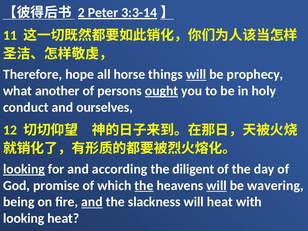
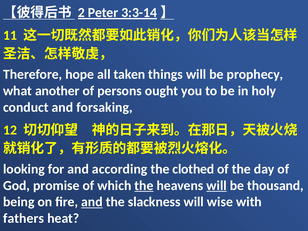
horse: horse -> taken
will at (196, 74) underline: present -> none
ought underline: present -> none
ourselves: ourselves -> forsaking
looking at (24, 169) underline: present -> none
diligent: diligent -> clothed
wavering: wavering -> thousand
will heat: heat -> wise
looking at (24, 218): looking -> fathers
